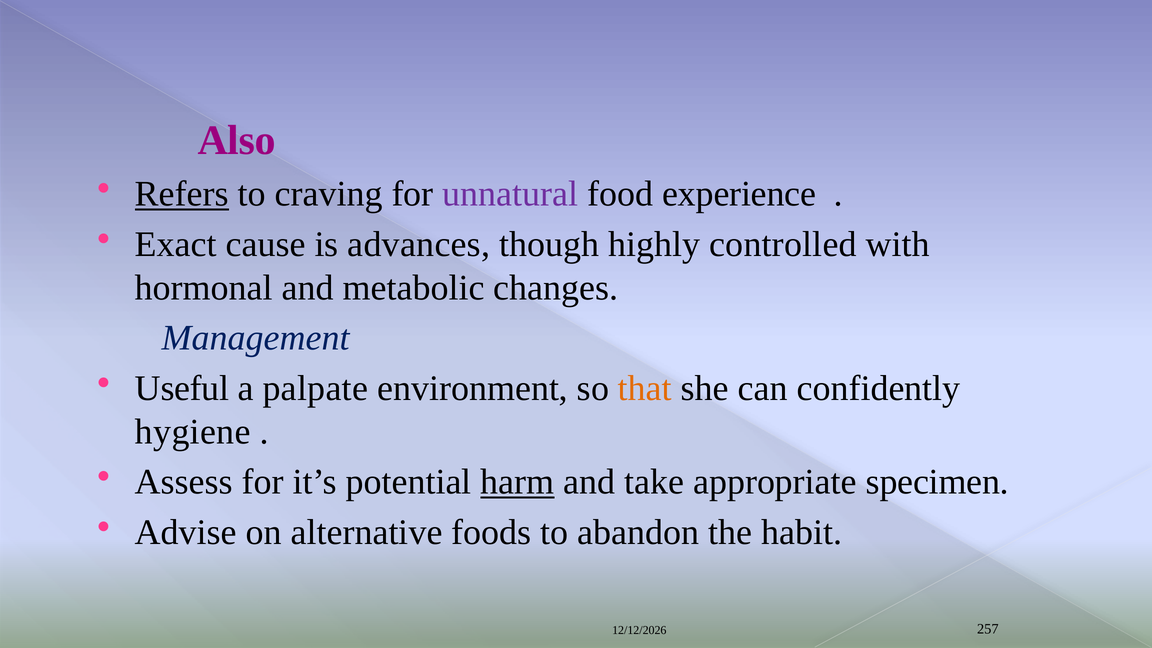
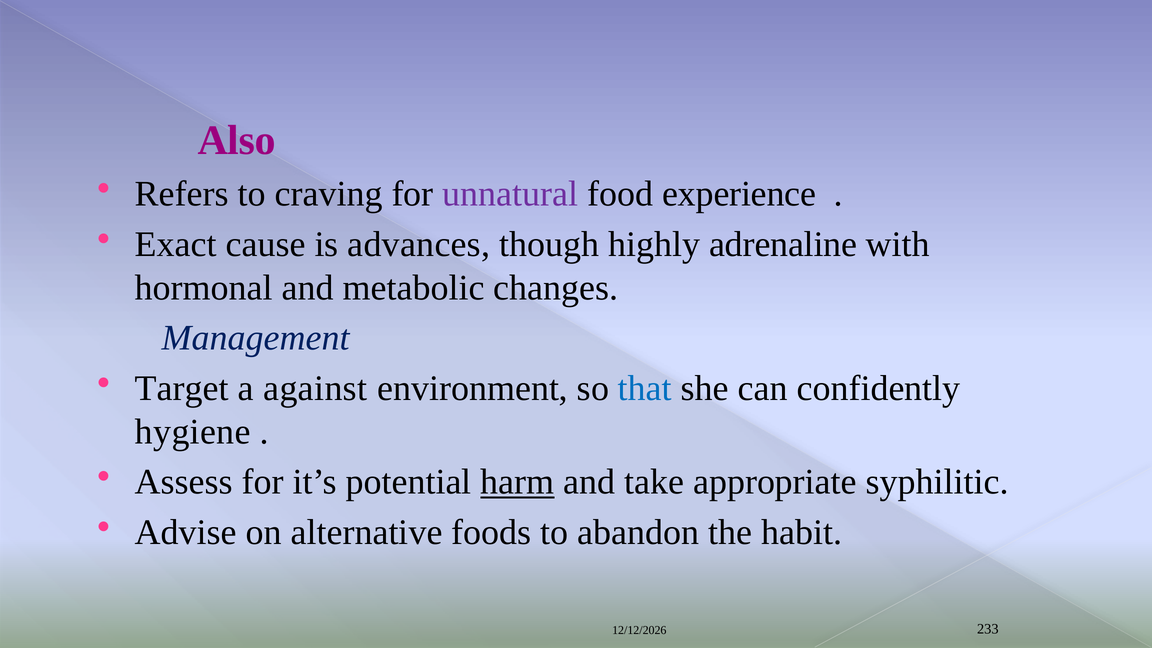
Refers underline: present -> none
controlled: controlled -> adrenaline
Useful: Useful -> Target
palpate: palpate -> against
that colour: orange -> blue
specimen: specimen -> syphilitic
257: 257 -> 233
